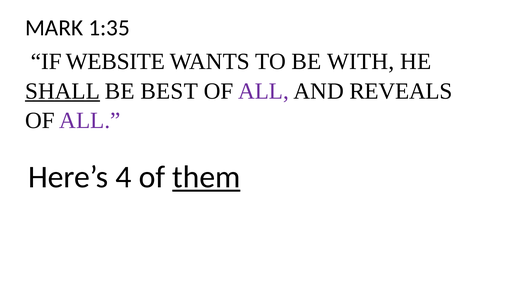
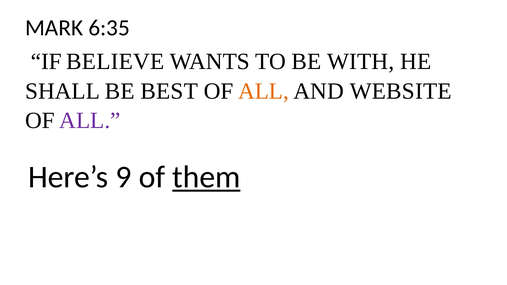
1:35: 1:35 -> 6:35
WEBSITE: WEBSITE -> BELIEVE
SHALL underline: present -> none
ALL at (263, 91) colour: purple -> orange
REVEALS: REVEALS -> WEBSITE
4: 4 -> 9
